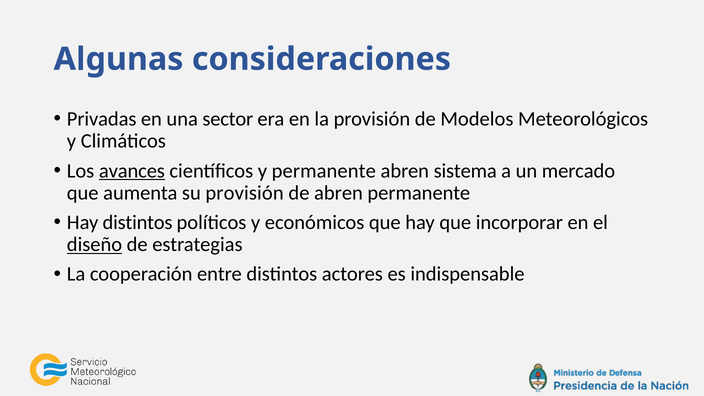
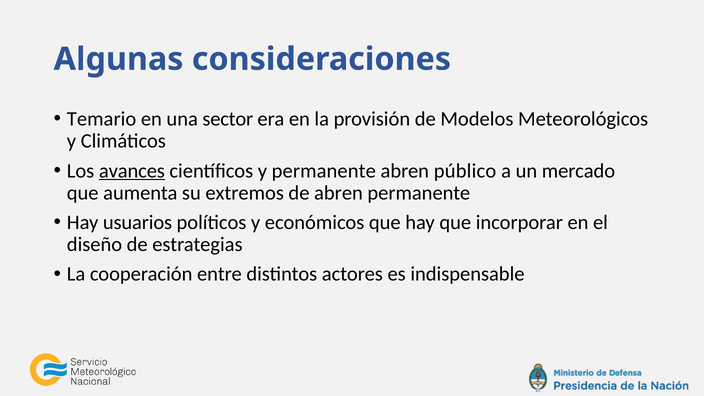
Privadas: Privadas -> Temario
sistema: sistema -> público
su provisión: provisión -> extremos
Hay distintos: distintos -> usuarios
diseño underline: present -> none
